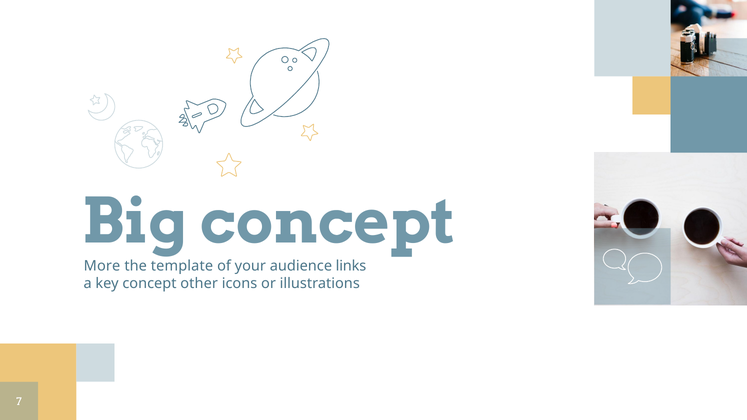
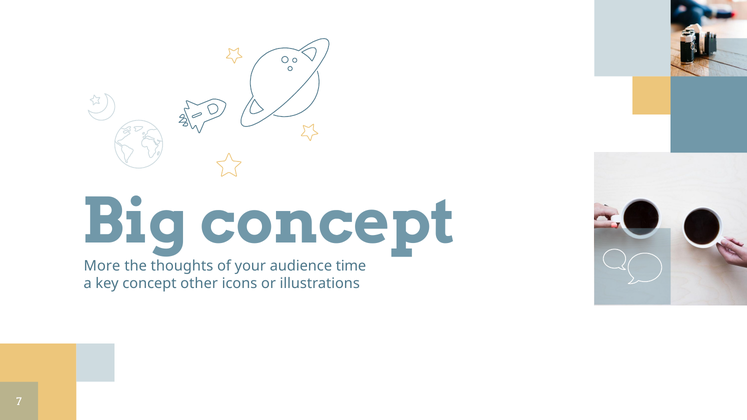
template: template -> thoughts
links: links -> time
